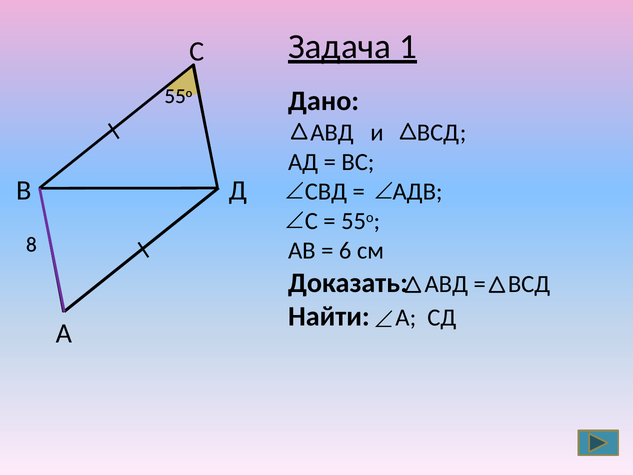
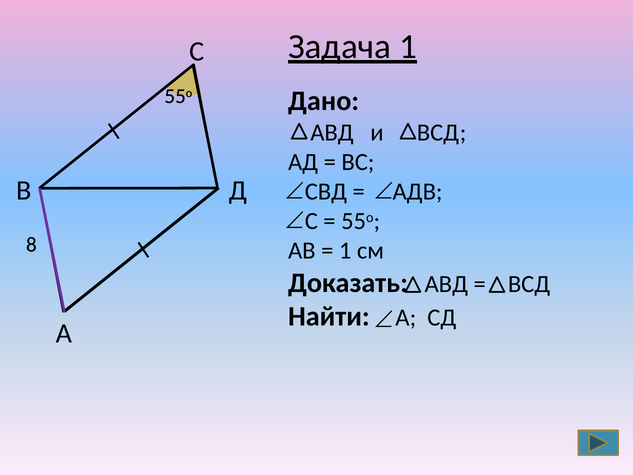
6 at (345, 251): 6 -> 1
